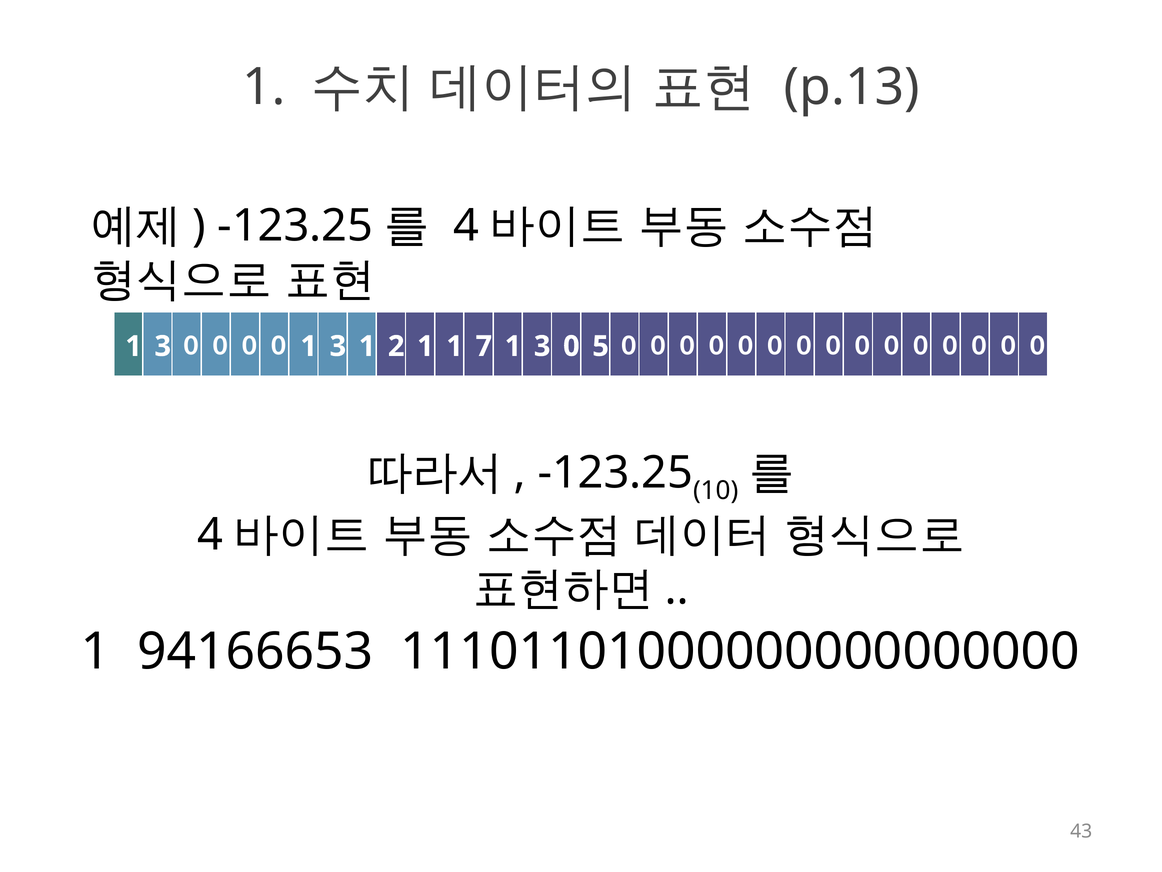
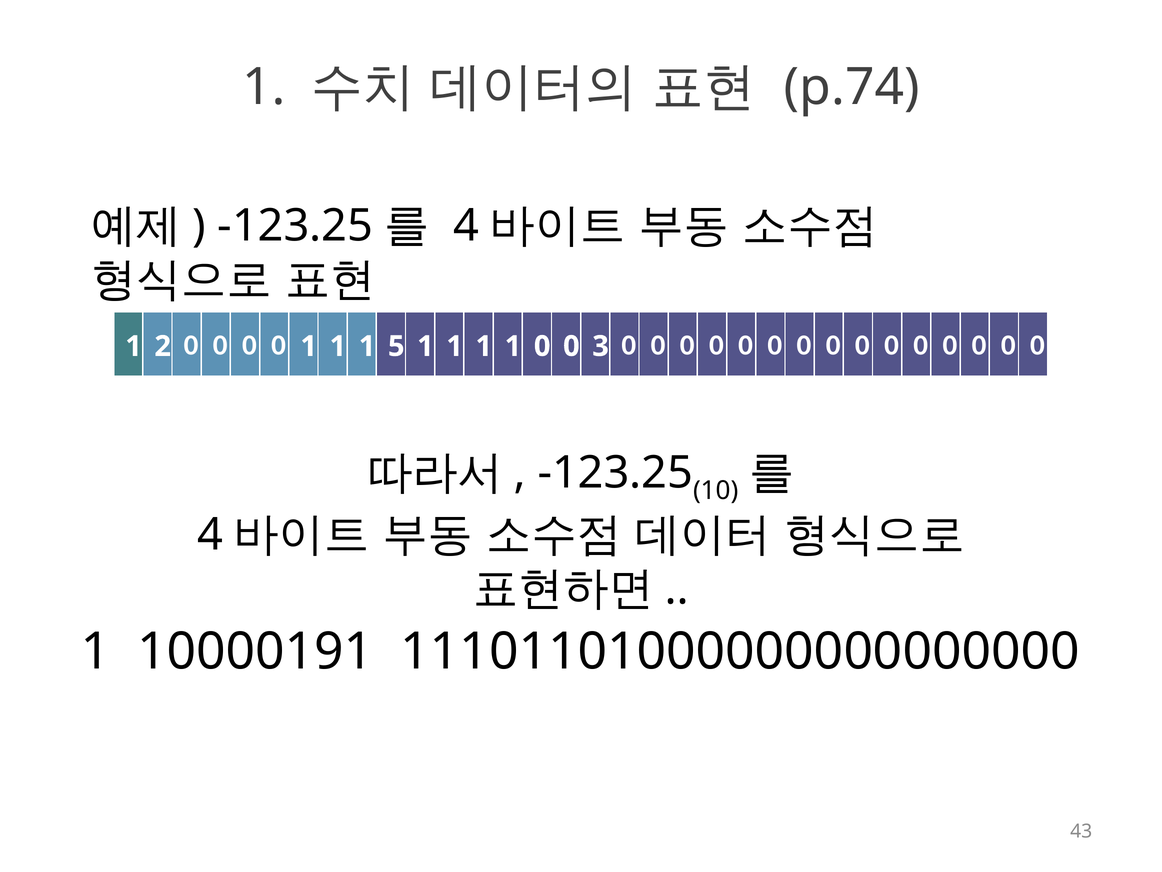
p.13: p.13 -> p.74
3 at (163, 346): 3 -> 2
0 1 3: 3 -> 1
2: 2 -> 5
7 at (484, 346): 7 -> 1
3 at (542, 346): 3 -> 0
5: 5 -> 3
94166653: 94166653 -> 10000191
